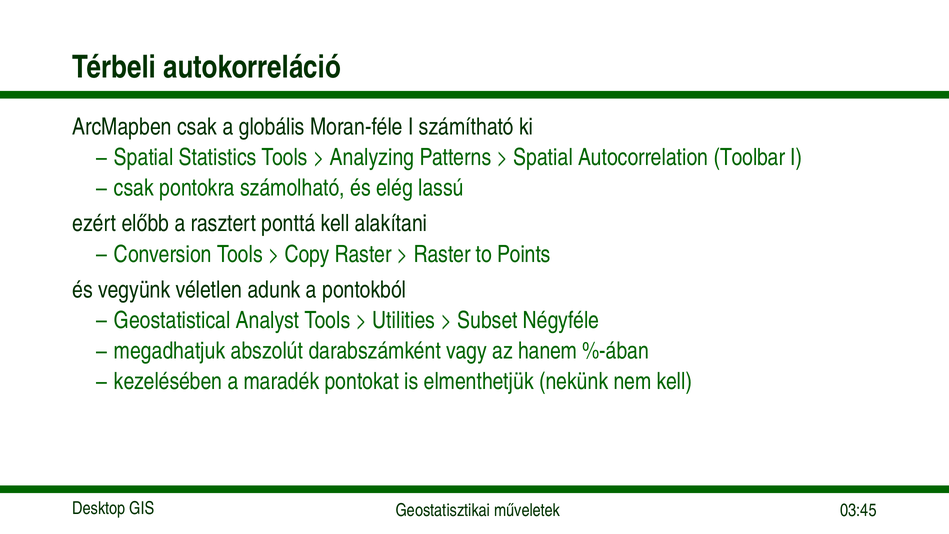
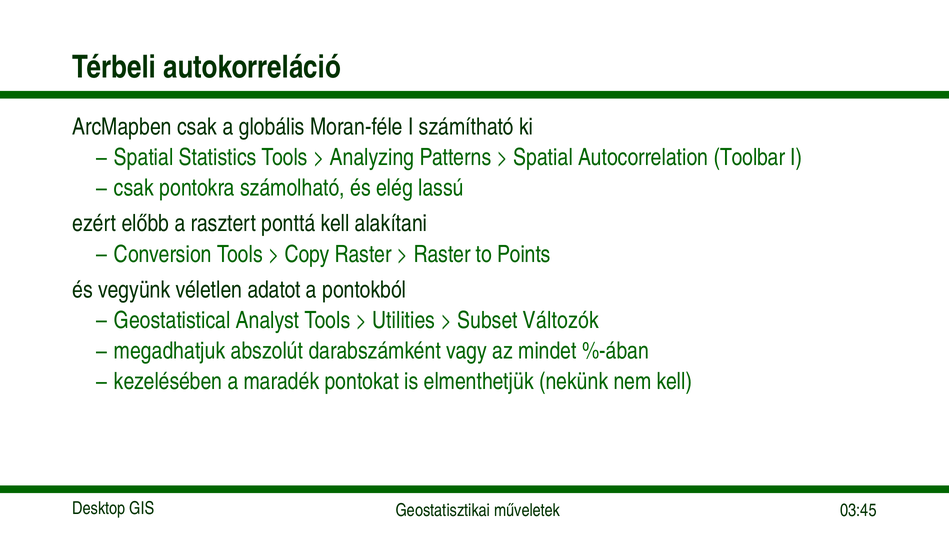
adunk: adunk -> adatot
Négyféle: Négyféle -> Változók
hanem: hanem -> mindet
